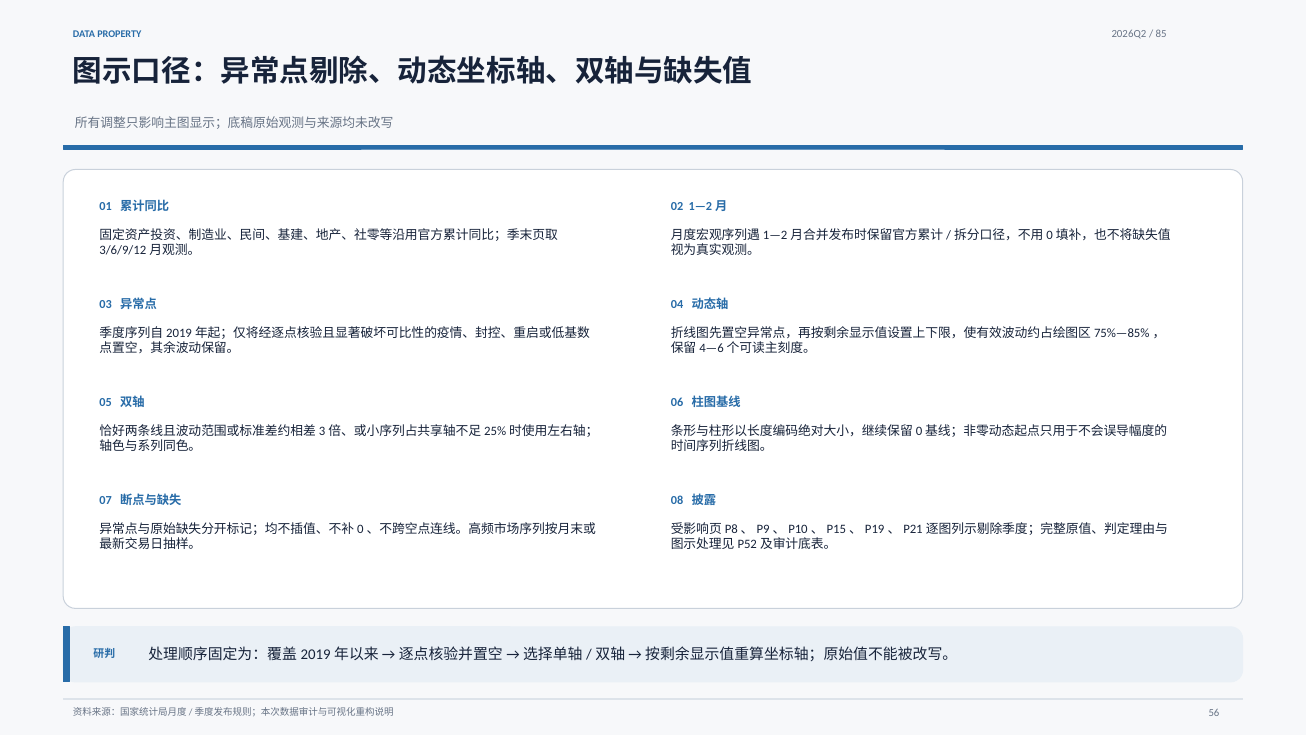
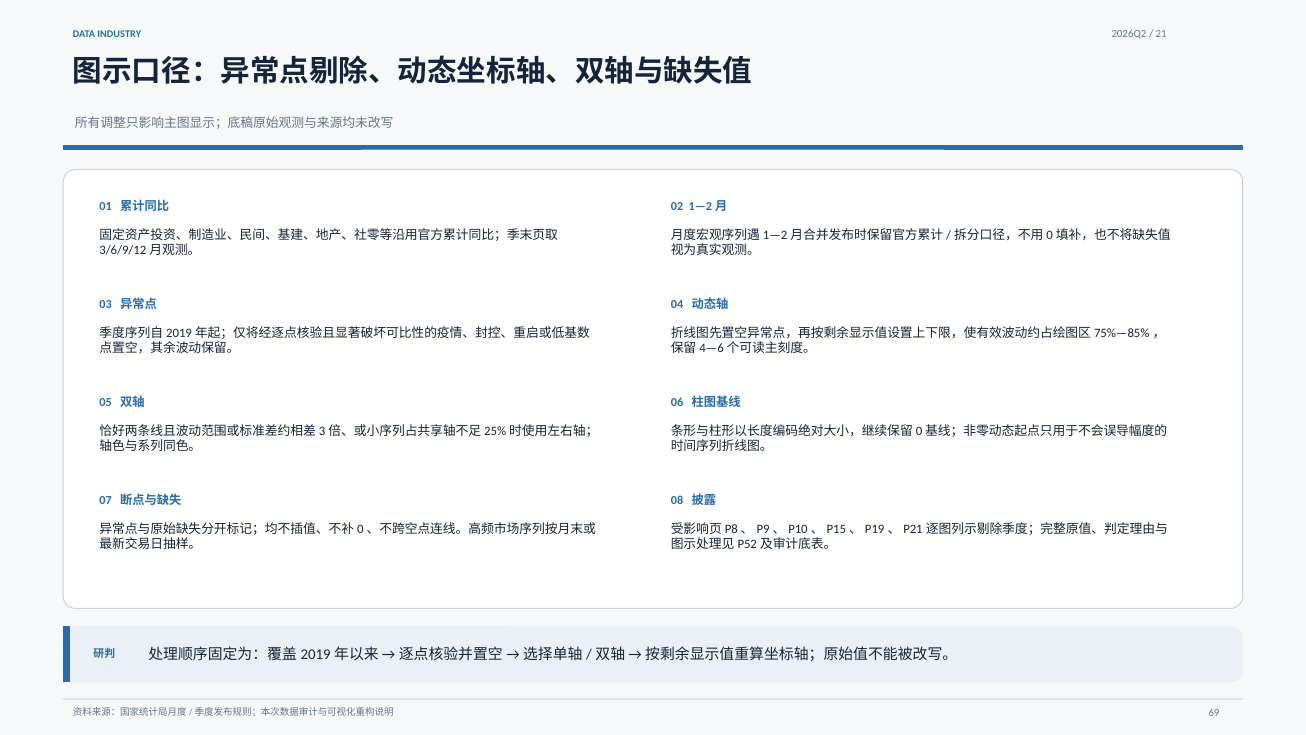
PROPERTY: PROPERTY -> INDUSTRY
85: 85 -> 21
56: 56 -> 69
